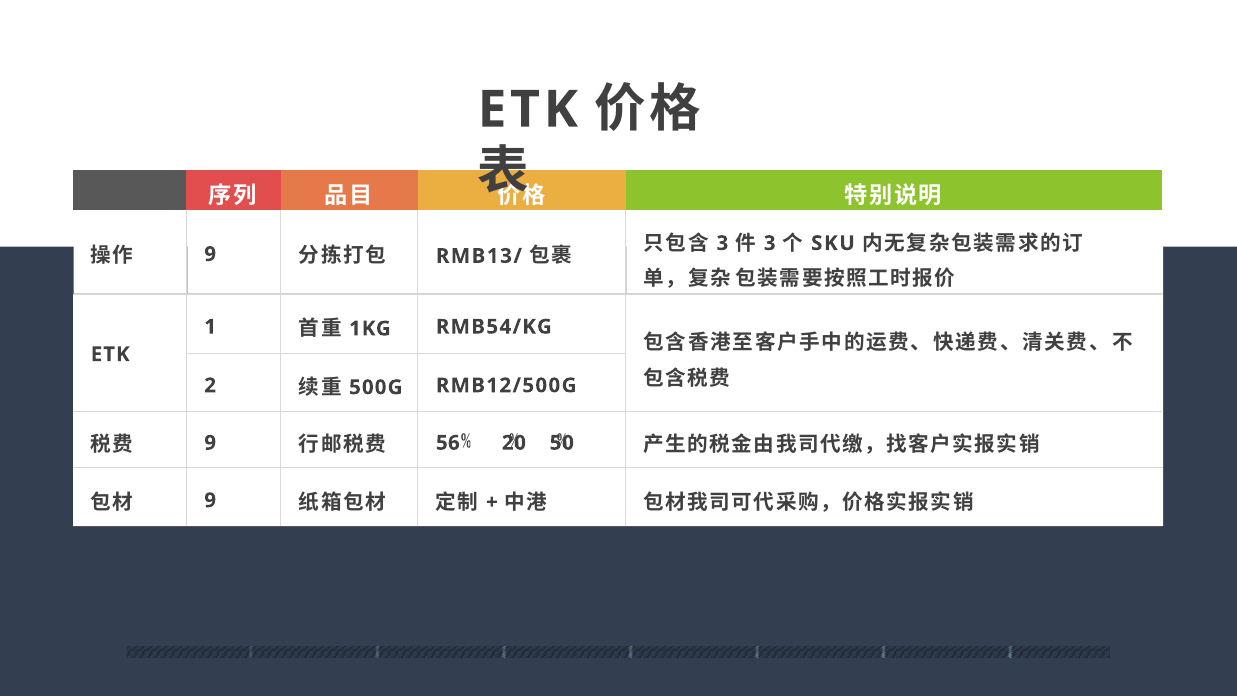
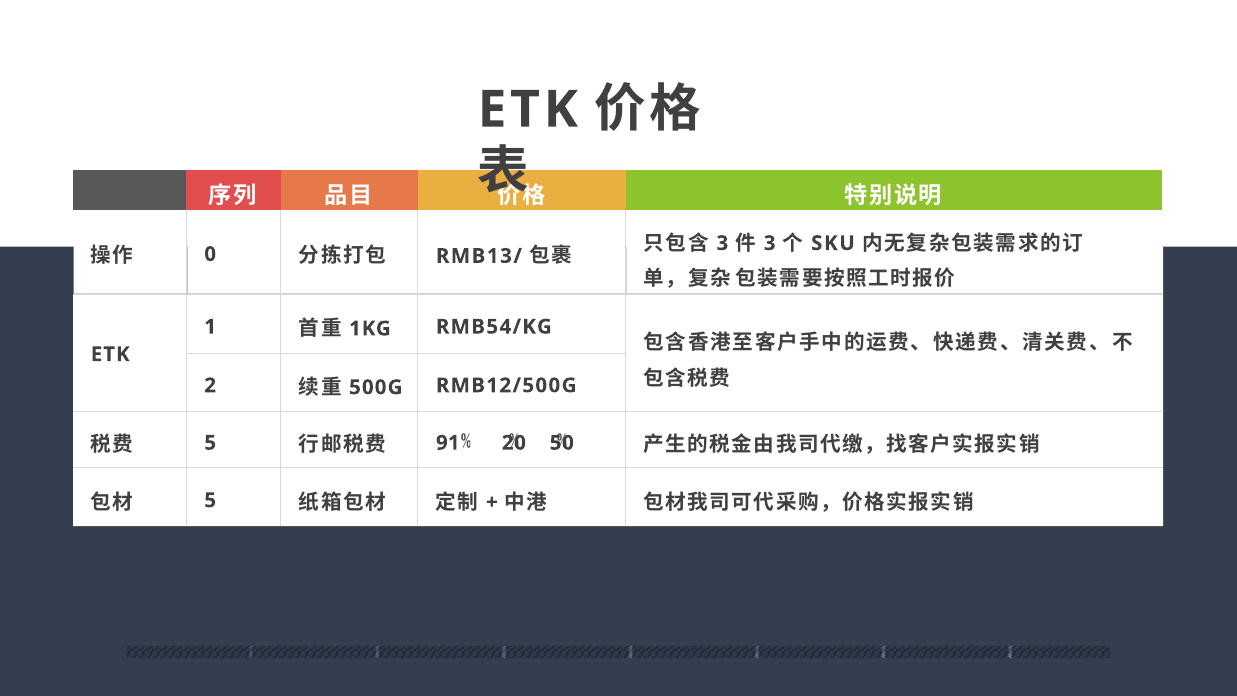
9 at (210, 254): 9 -> 0
9 at (210, 443): 9 -> 5
56: 56 -> 91
9 at (210, 500): 9 -> 5
